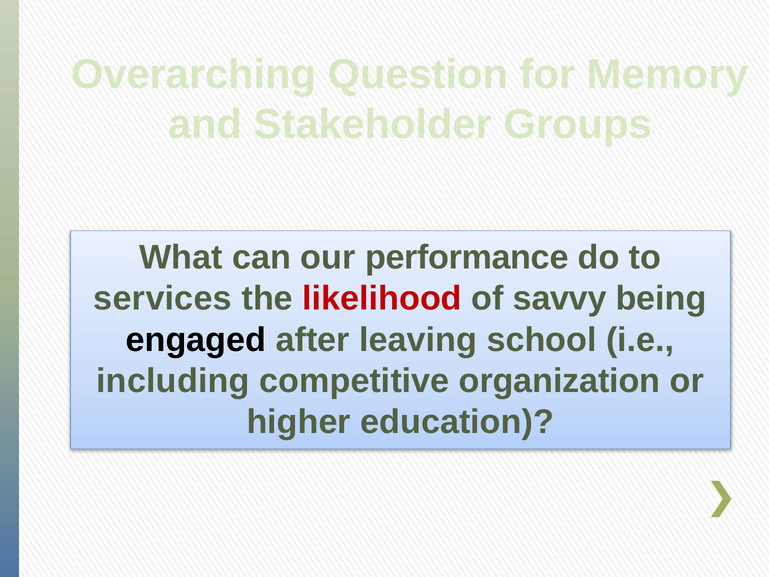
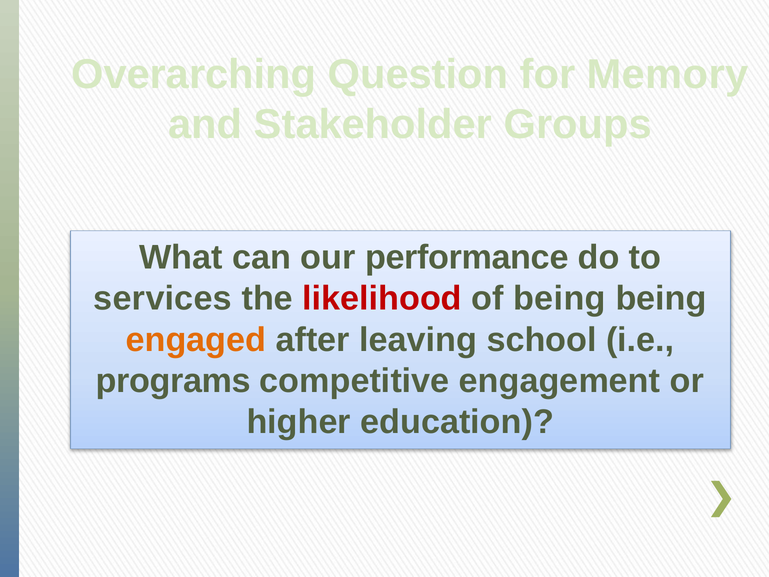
of savvy: savvy -> being
engaged colour: black -> orange
including: including -> programs
organization: organization -> engagement
